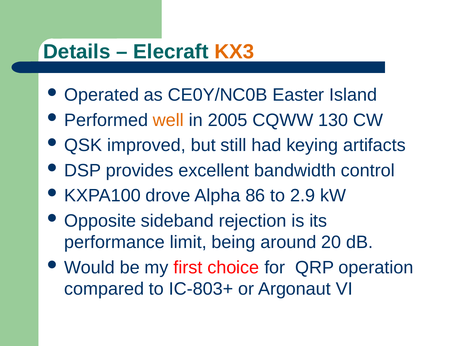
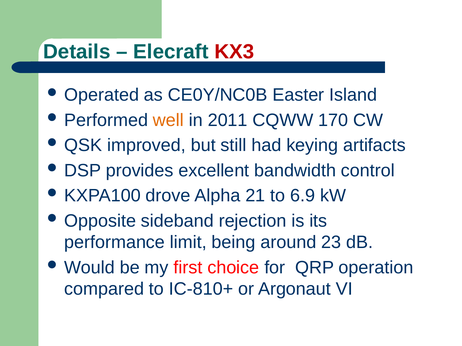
KX3 colour: orange -> red
2005: 2005 -> 2011
130: 130 -> 170
86: 86 -> 21
2.9: 2.9 -> 6.9
20: 20 -> 23
IC-803+: IC-803+ -> IC-810+
